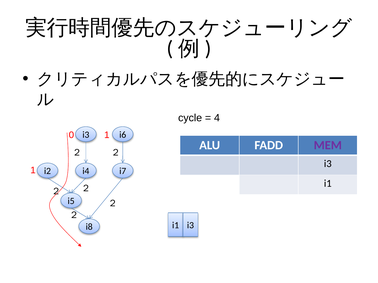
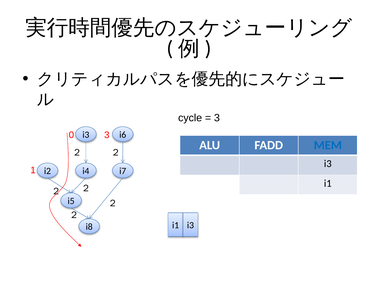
4 at (217, 118): 4 -> 3
0 1: 1 -> 3
MEM colour: purple -> blue
